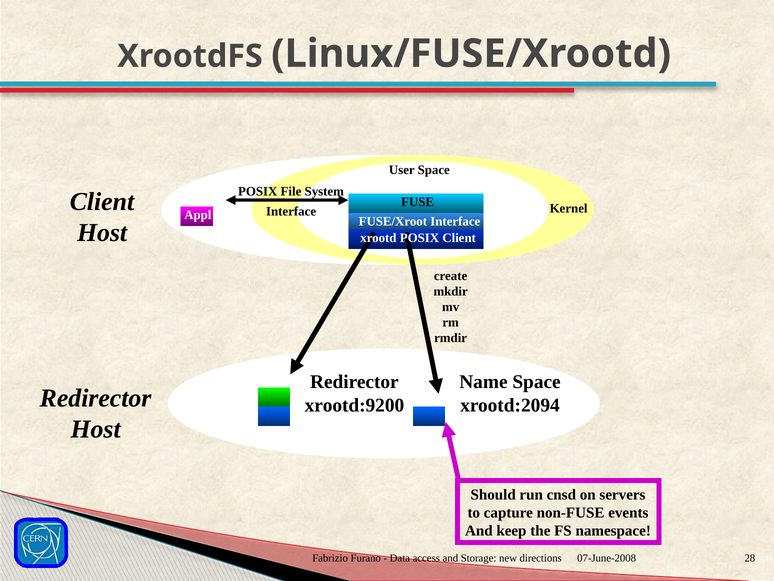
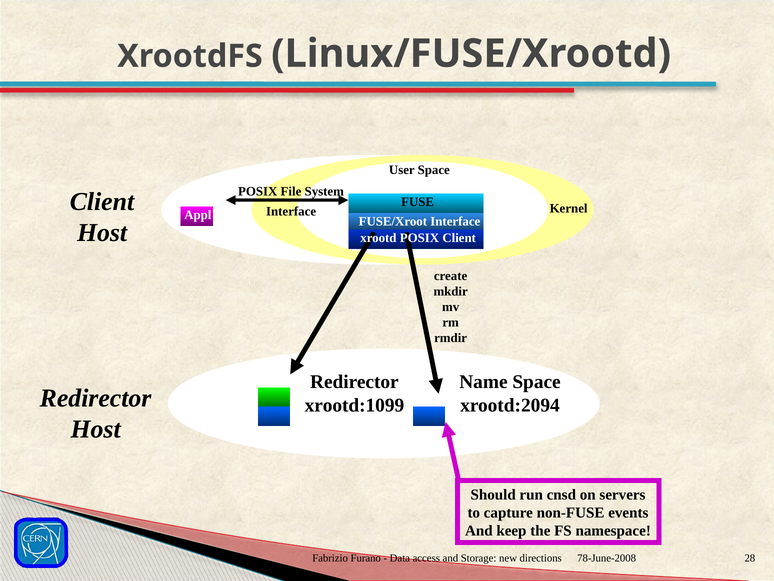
xrootd:9200: xrootd:9200 -> xrootd:1099
07-June-2008: 07-June-2008 -> 78-June-2008
